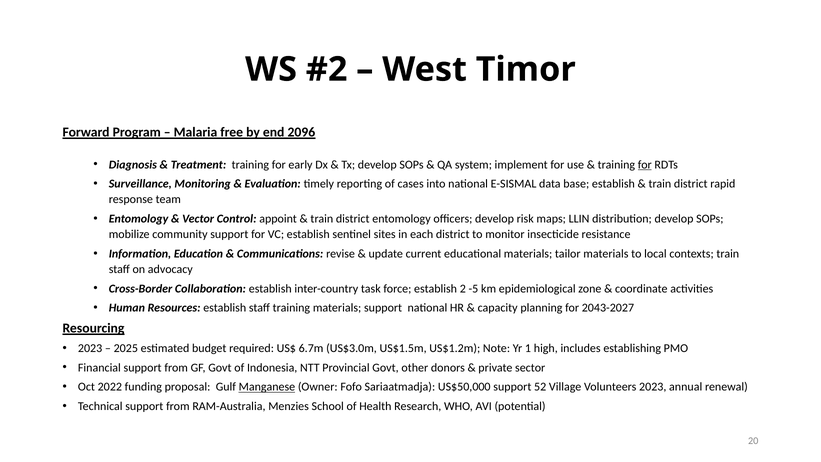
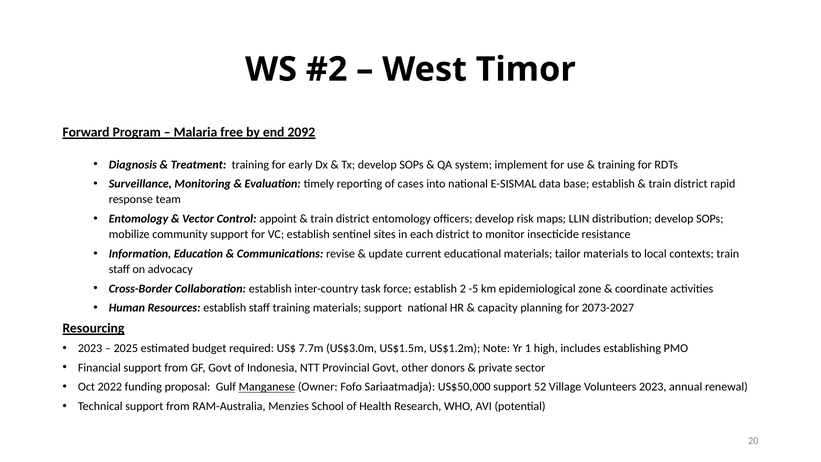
2096: 2096 -> 2092
for at (645, 165) underline: present -> none
2043-2027: 2043-2027 -> 2073-2027
6.7m: 6.7m -> 7.7m
